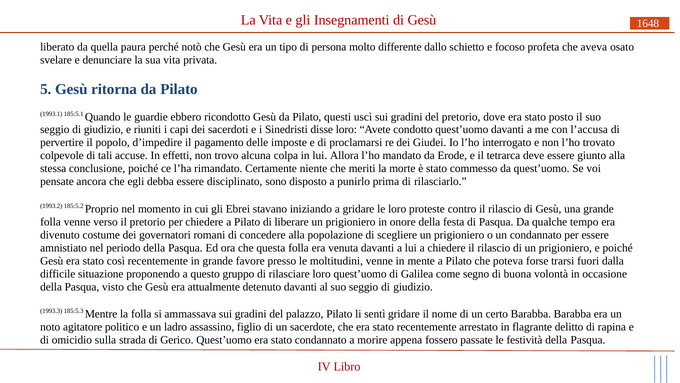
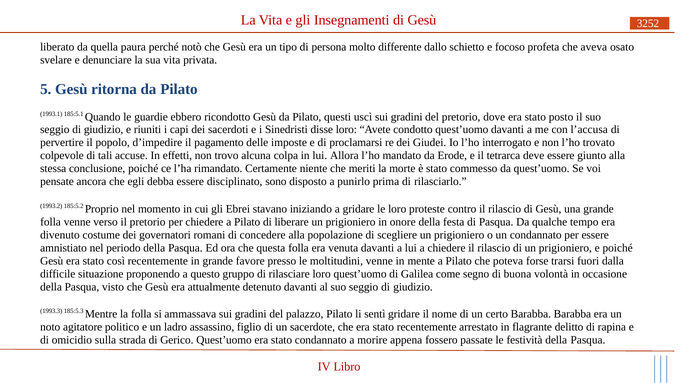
1648: 1648 -> 3252
